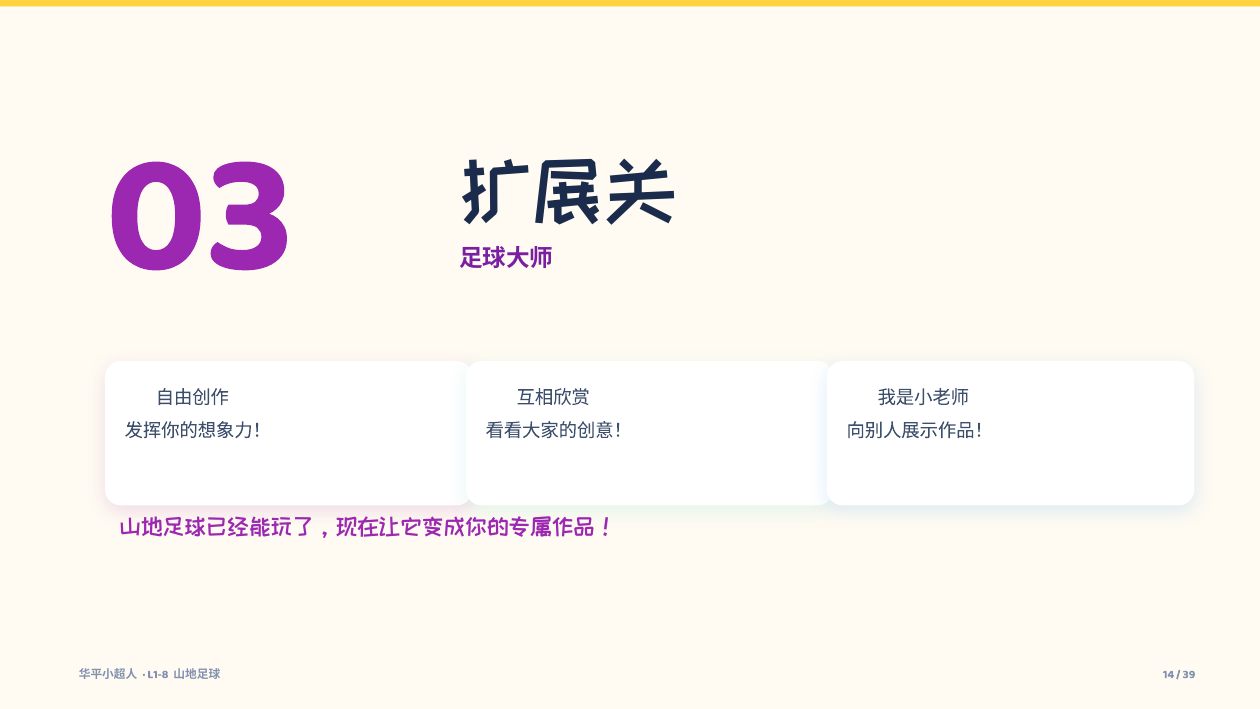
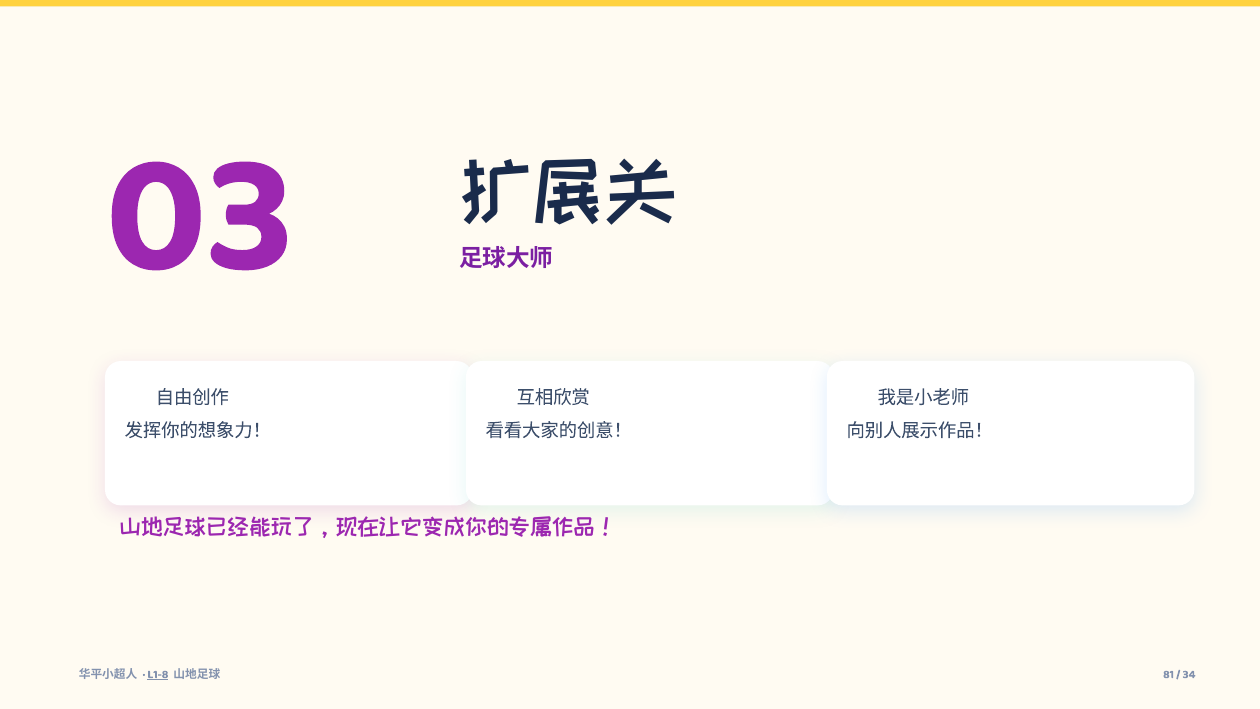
L1-8 underline: none -> present
14: 14 -> 81
39: 39 -> 34
